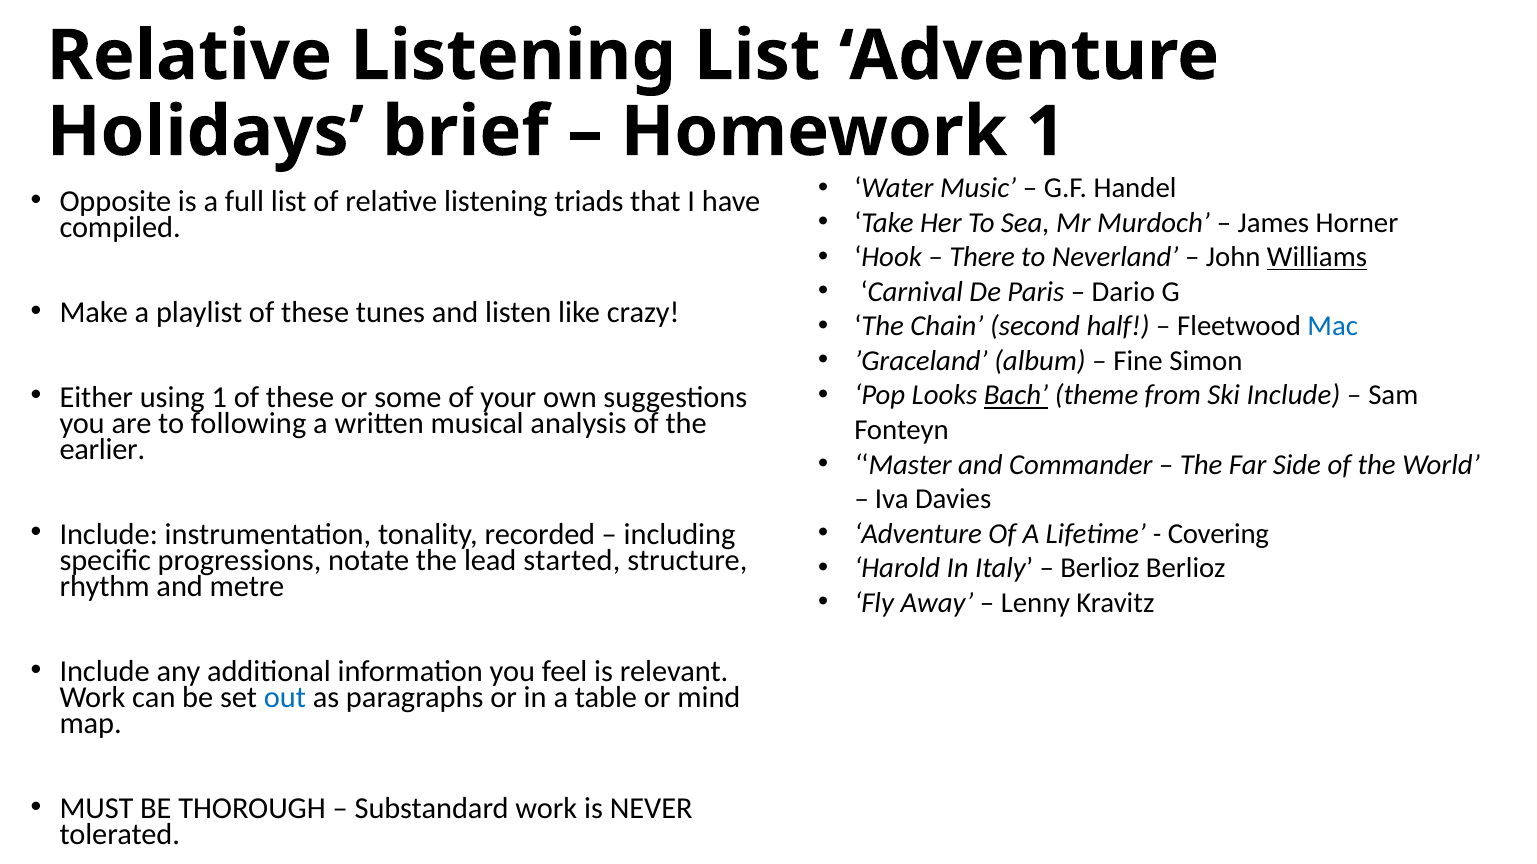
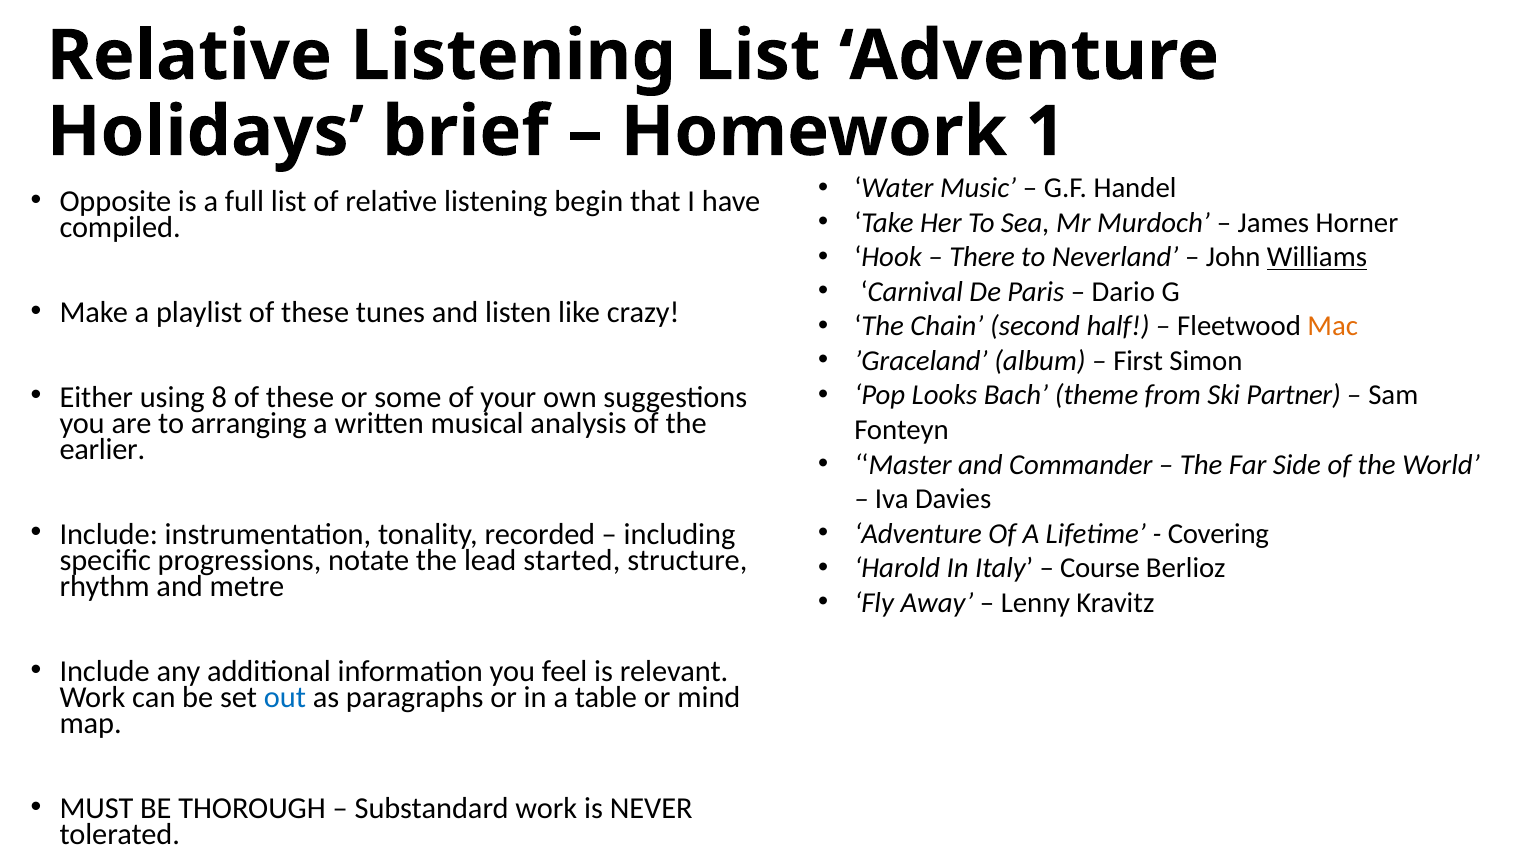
triads: triads -> begin
Mac colour: blue -> orange
Fine: Fine -> First
using 1: 1 -> 8
Bach underline: present -> none
Ski Include: Include -> Partner
following: following -> arranging
Berlioz at (1100, 569): Berlioz -> Course
